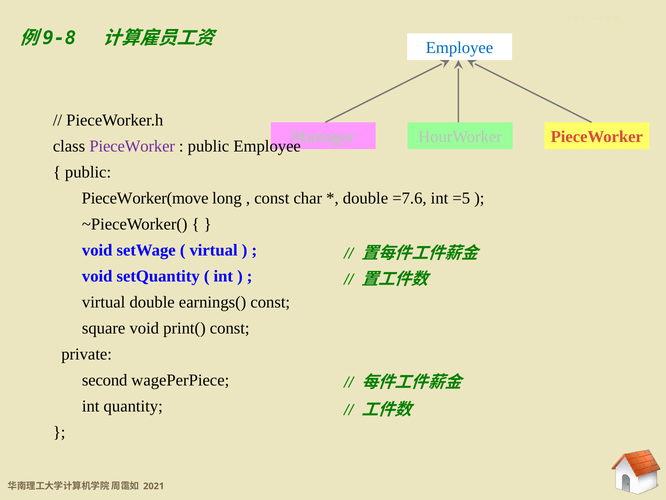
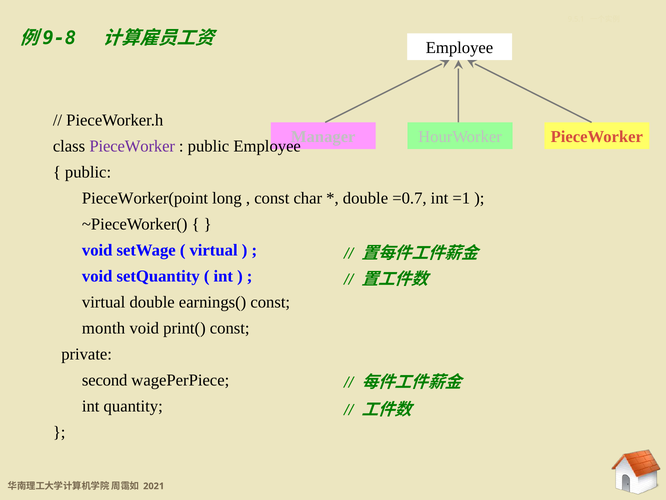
Employee at (460, 48) colour: blue -> black
PieceWorker(move: PieceWorker(move -> PieceWorker(point
=7.6: =7.6 -> =0.7
=5: =5 -> =1
square: square -> month
